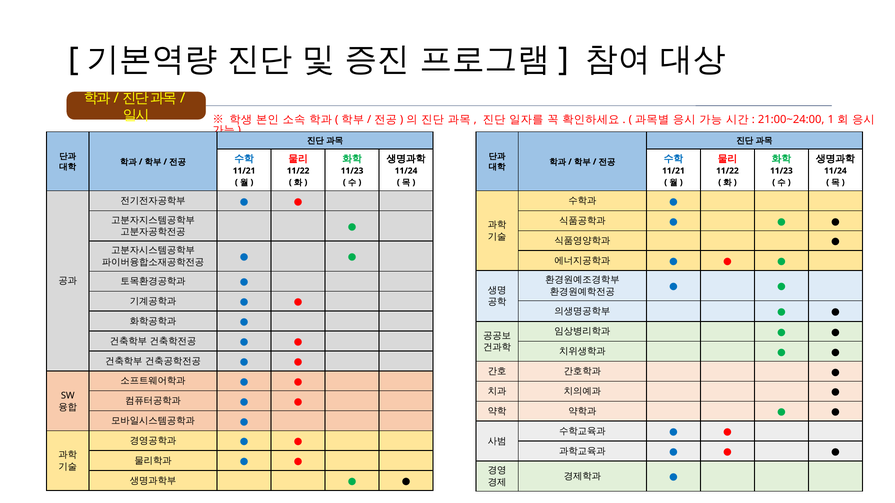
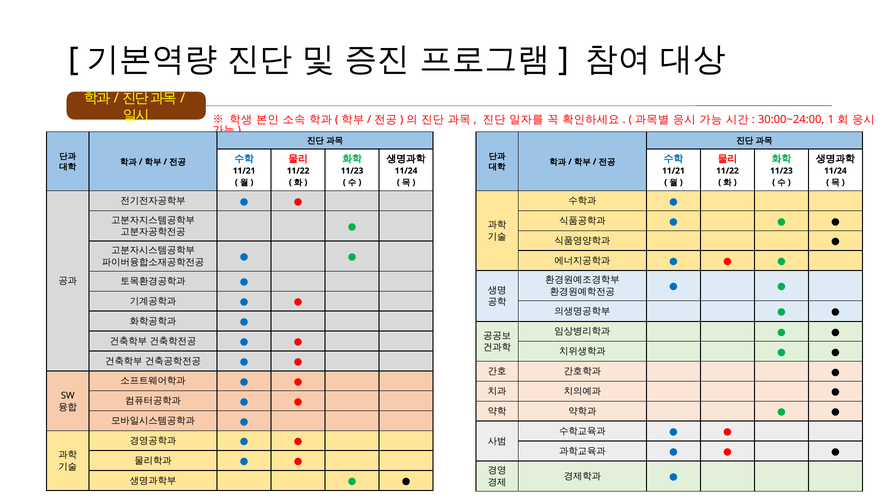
21:00~24:00: 21:00~24:00 -> 30:00~24:00
